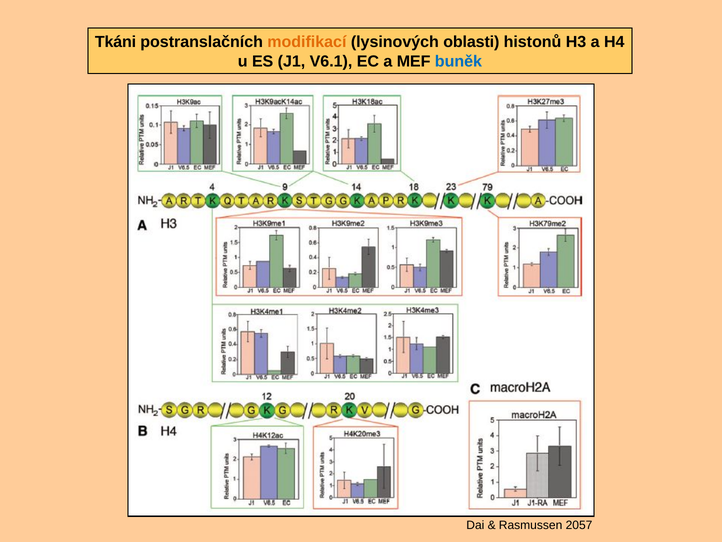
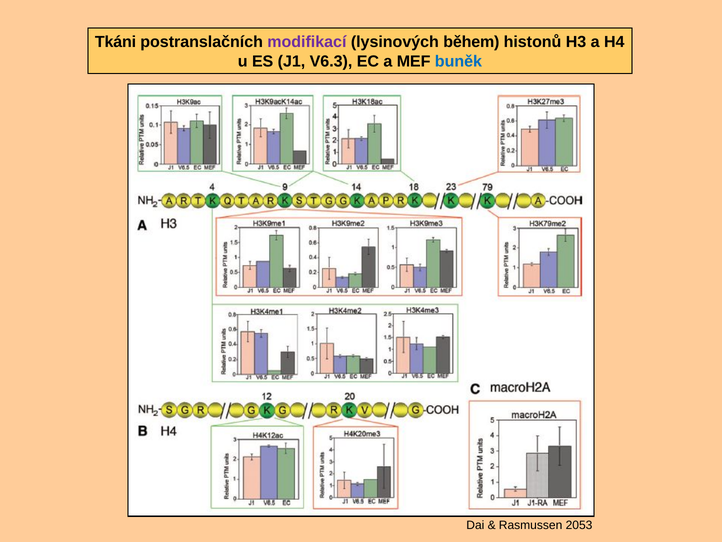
modifikací colour: orange -> purple
oblasti: oblasti -> během
V6.1: V6.1 -> V6.3
2057: 2057 -> 2053
